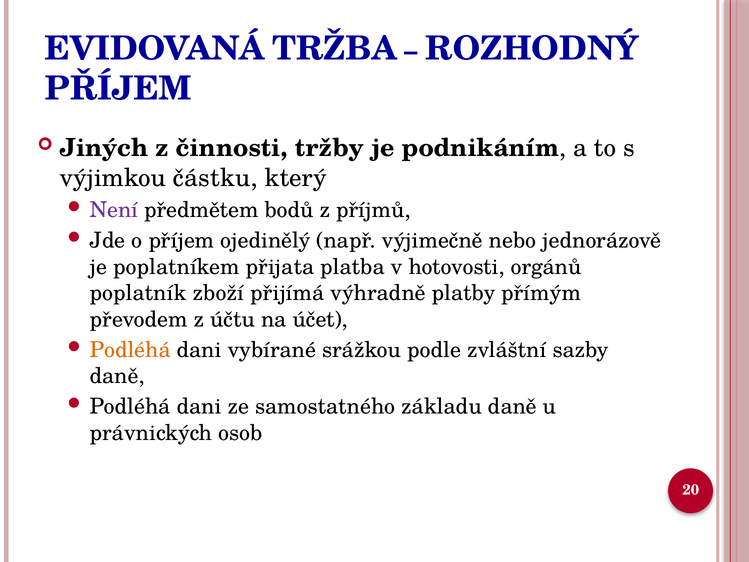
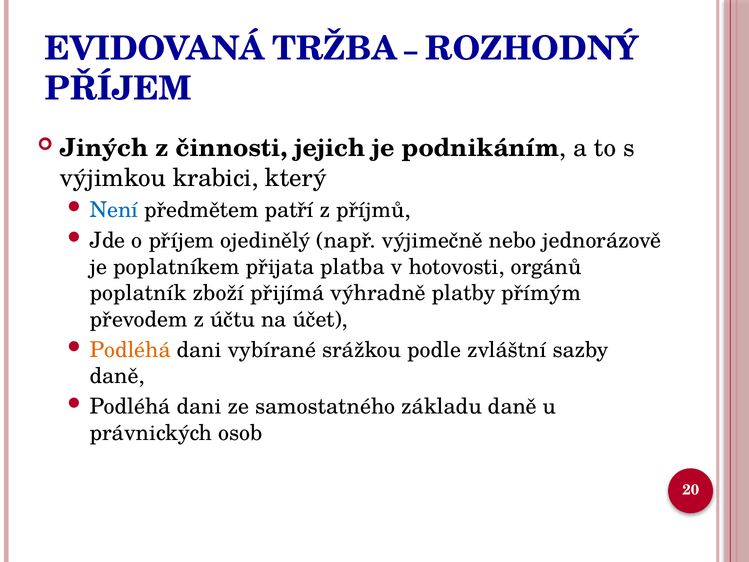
tržby: tržby -> jejich
částku: částku -> krabici
Není colour: purple -> blue
bodů: bodů -> patří
